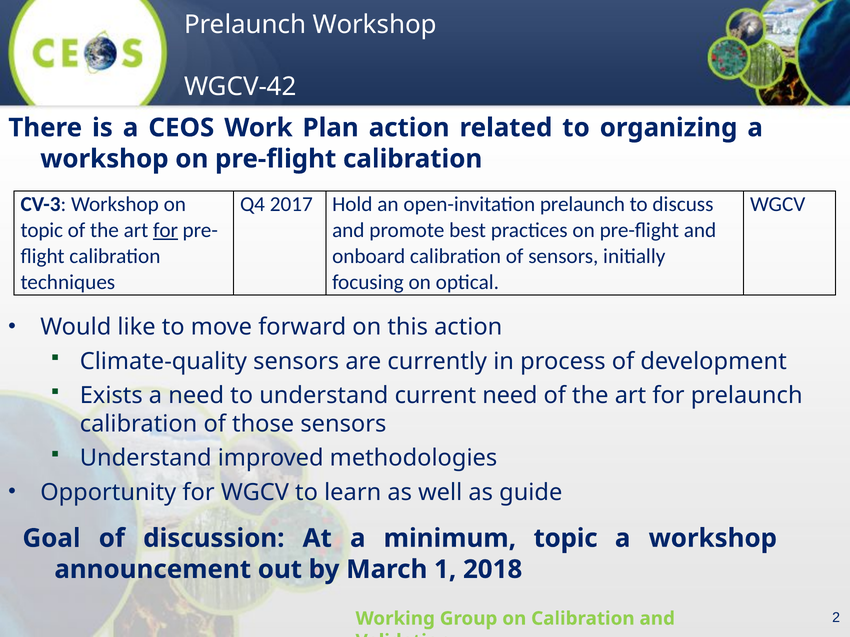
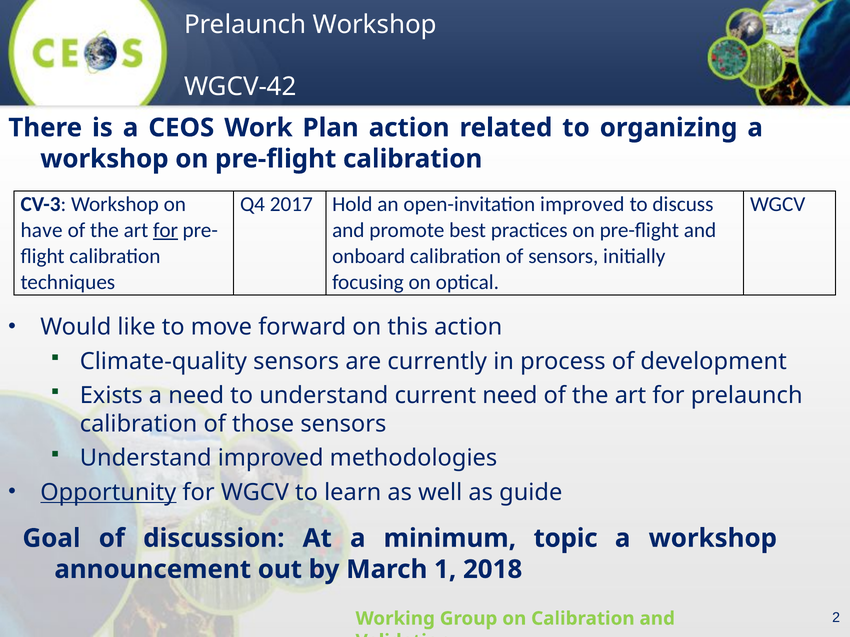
open-invitation prelaunch: prelaunch -> improved
topic at (42, 230): topic -> have
Opportunity underline: none -> present
